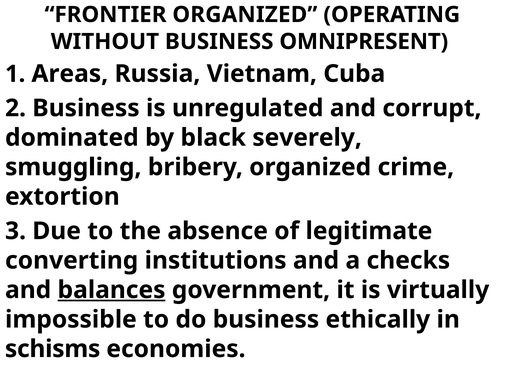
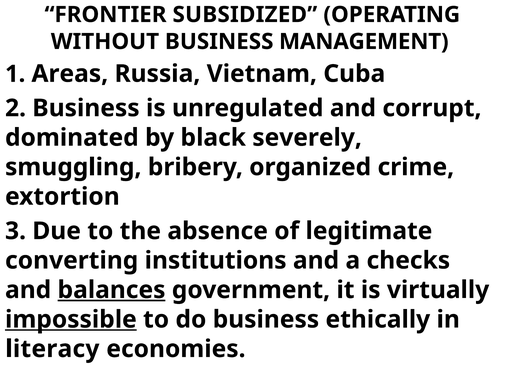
FRONTIER ORGANIZED: ORGANIZED -> SUBSIDIZED
OMNIPRESENT: OMNIPRESENT -> MANAGEMENT
impossible underline: none -> present
schisms: schisms -> literacy
